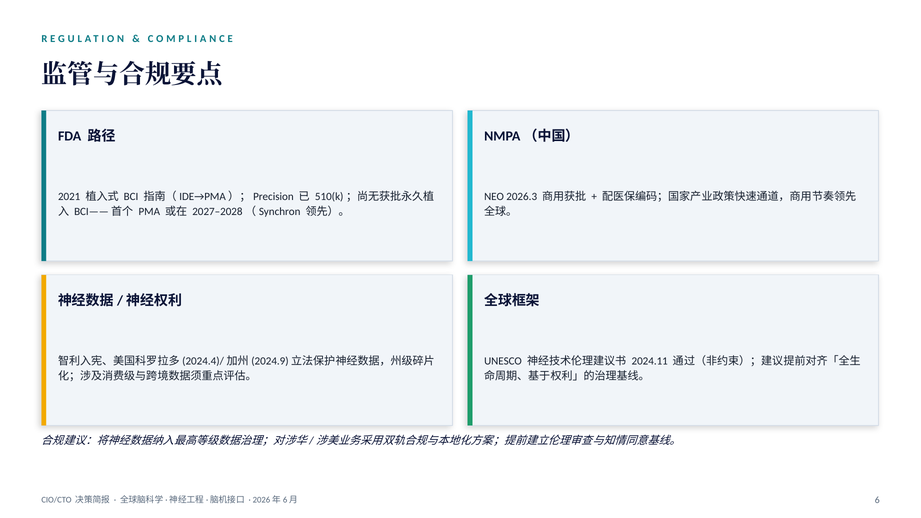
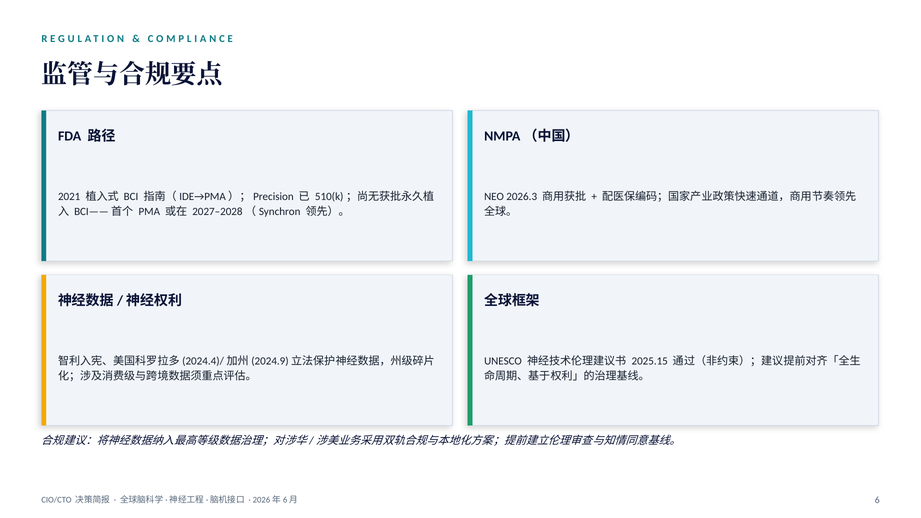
2024.11: 2024.11 -> 2025.15
